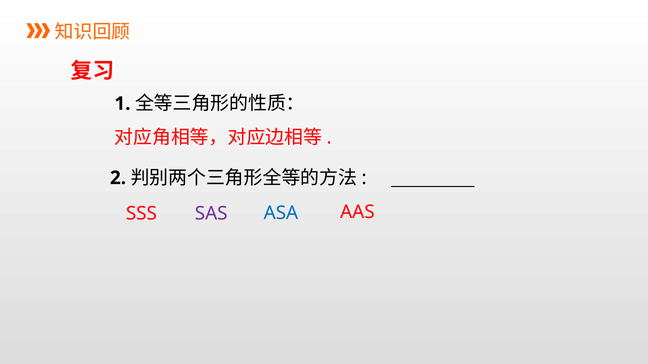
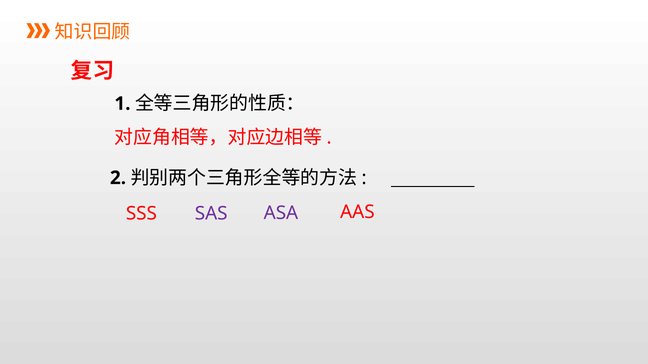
ASA colour: blue -> purple
